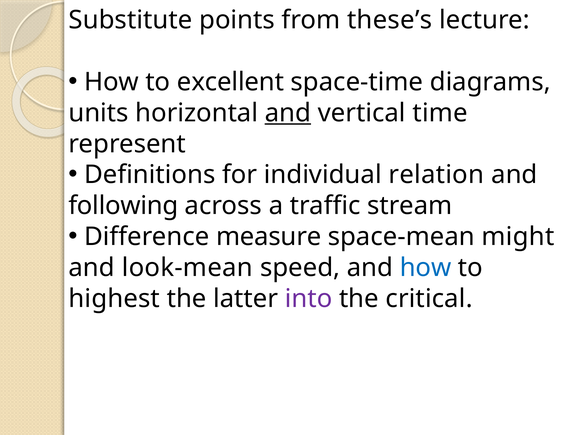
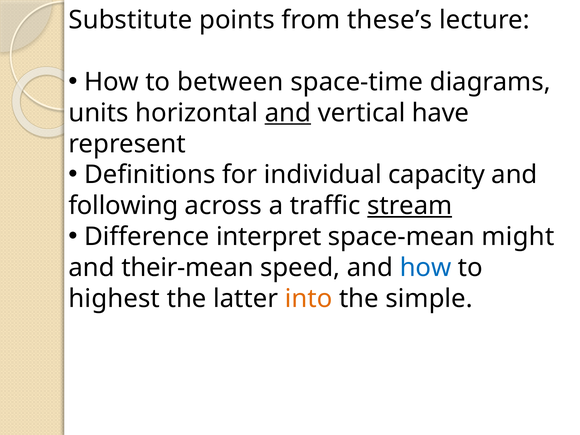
excellent: excellent -> between
time: time -> have
relation: relation -> capacity
stream underline: none -> present
measure: measure -> interpret
look-mean: look-mean -> their-mean
into colour: purple -> orange
critical: critical -> simple
